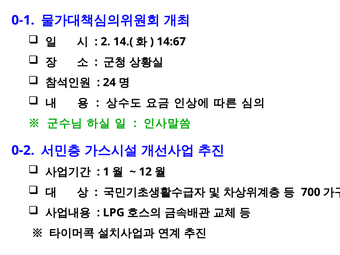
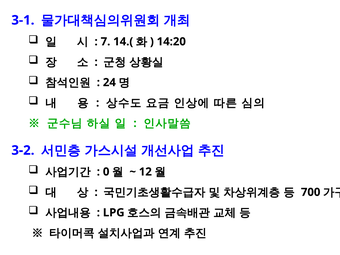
0-1: 0-1 -> 3-1
2: 2 -> 7
14:67: 14:67 -> 14:20
0-2: 0-2 -> 3-2
1: 1 -> 0
